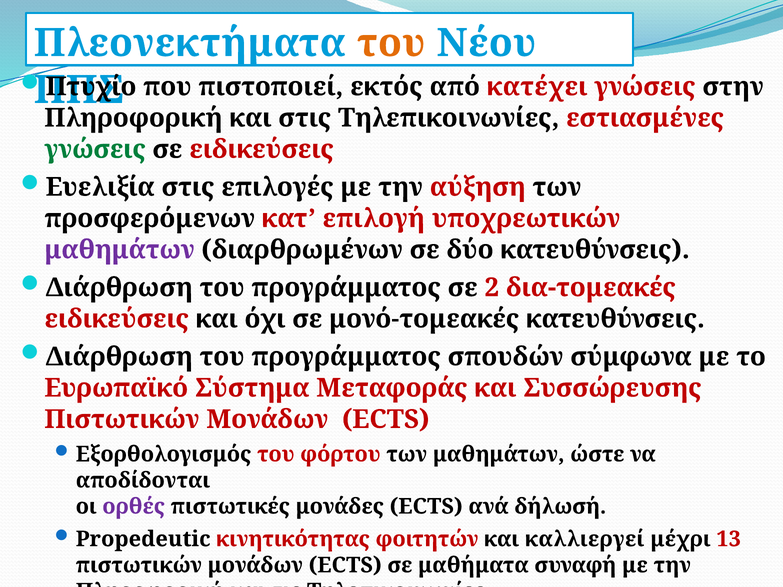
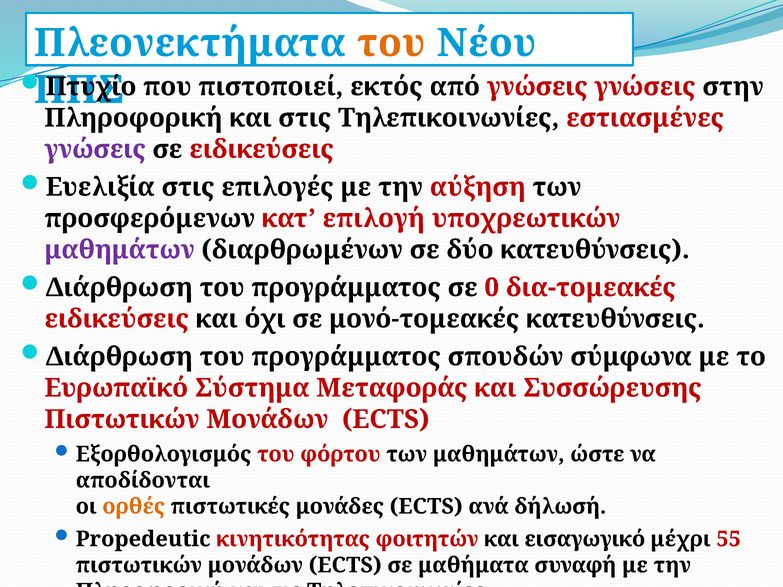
από κατέχει: κατέχει -> γνώσεις
γνώσεις at (95, 149) colour: green -> purple
2: 2 -> 0
ορθές colour: purple -> orange
καλλιεργεί: καλλιεργεί -> εισαγωγικό
13: 13 -> 55
